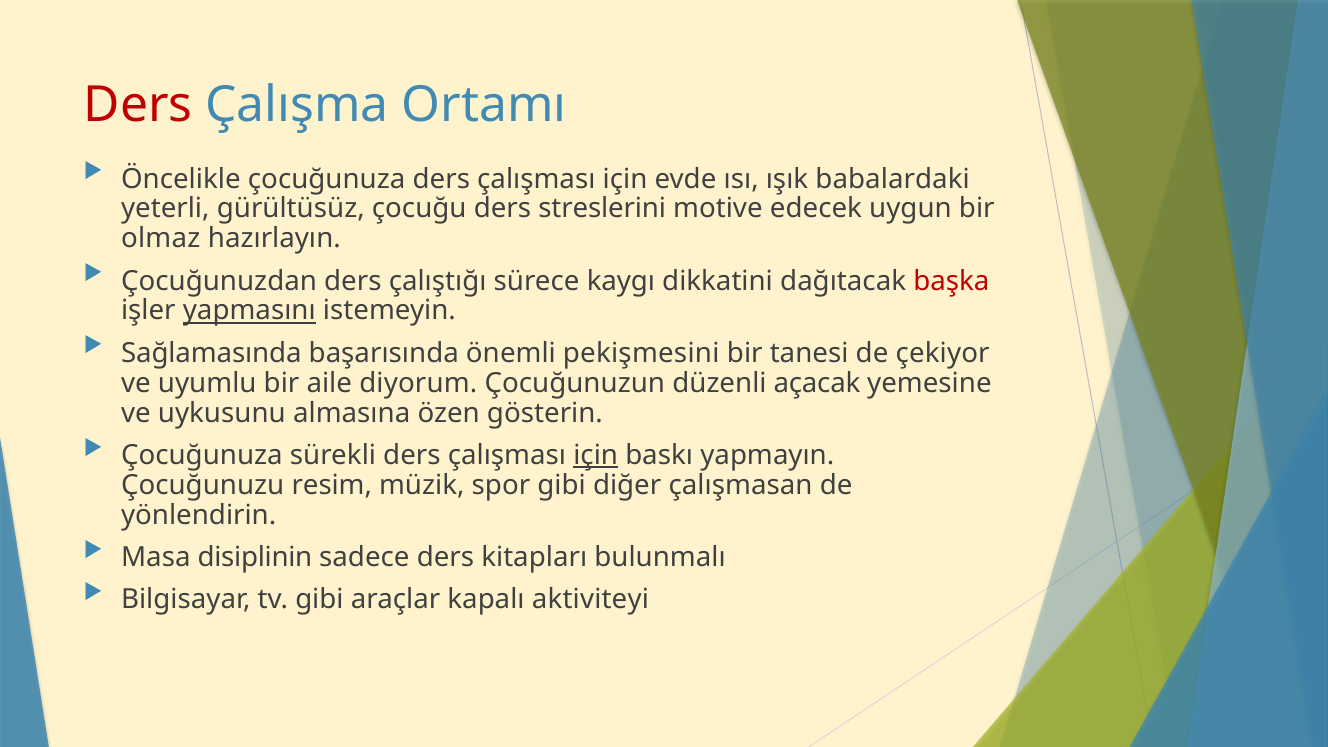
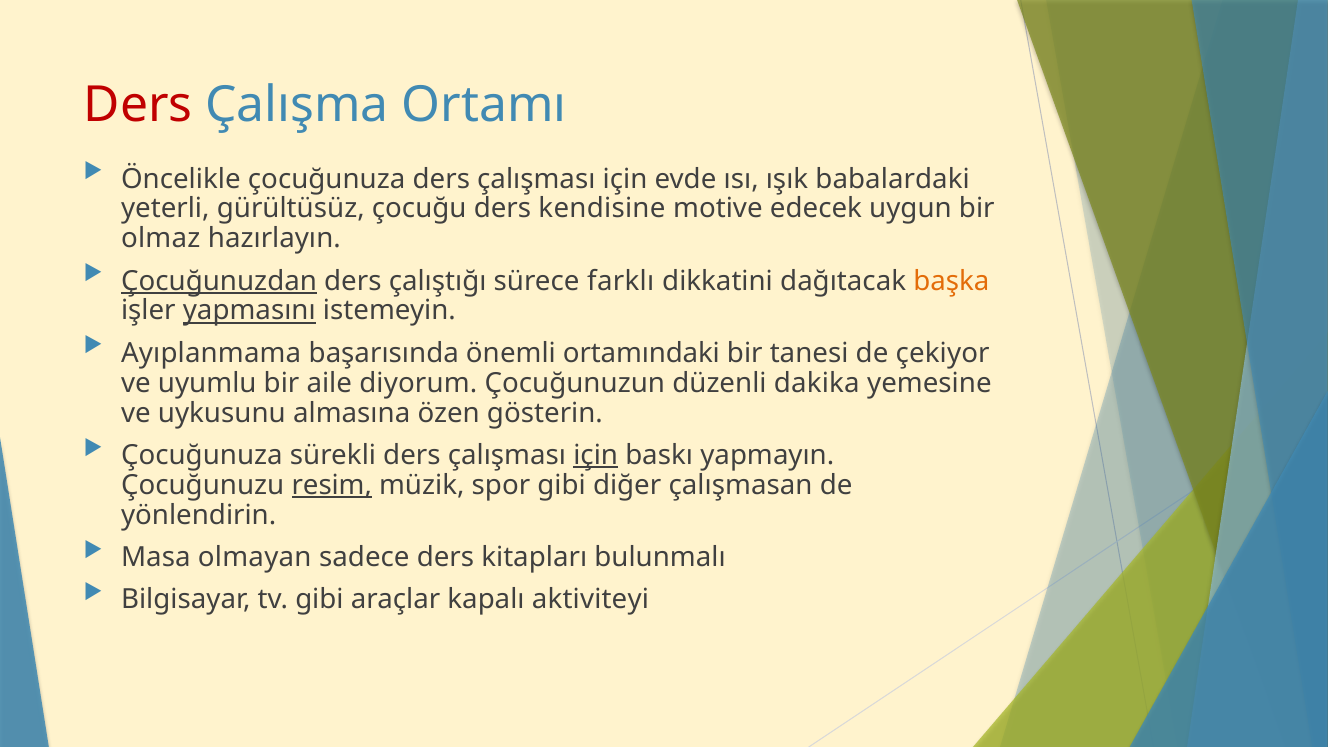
streslerini: streslerini -> kendisine
Çocuğunuzdan underline: none -> present
kaygı: kaygı -> farklı
başka colour: red -> orange
Sağlamasında: Sağlamasında -> Ayıplanmama
pekişmesini: pekişmesini -> ortamındaki
açacak: açacak -> dakika
resim underline: none -> present
disiplinin: disiplinin -> olmayan
